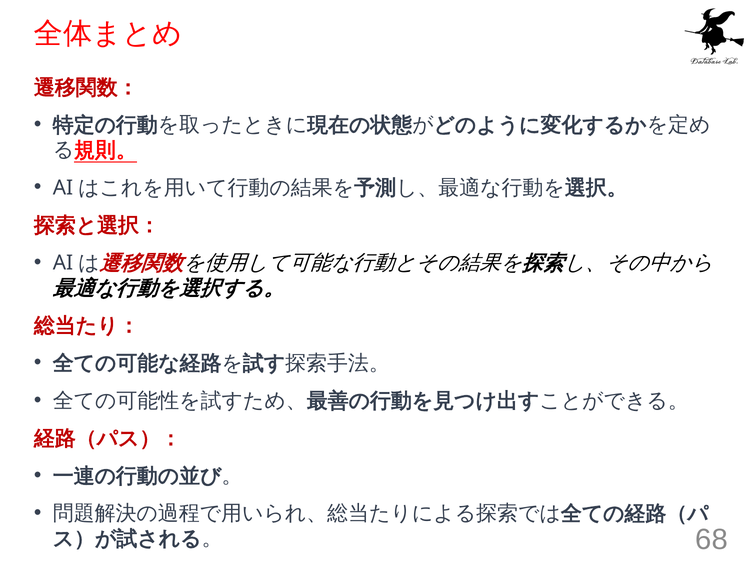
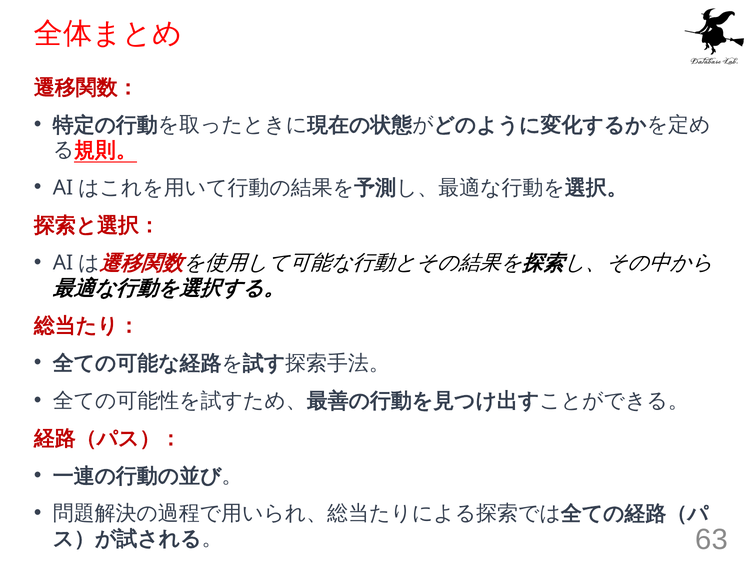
68: 68 -> 63
